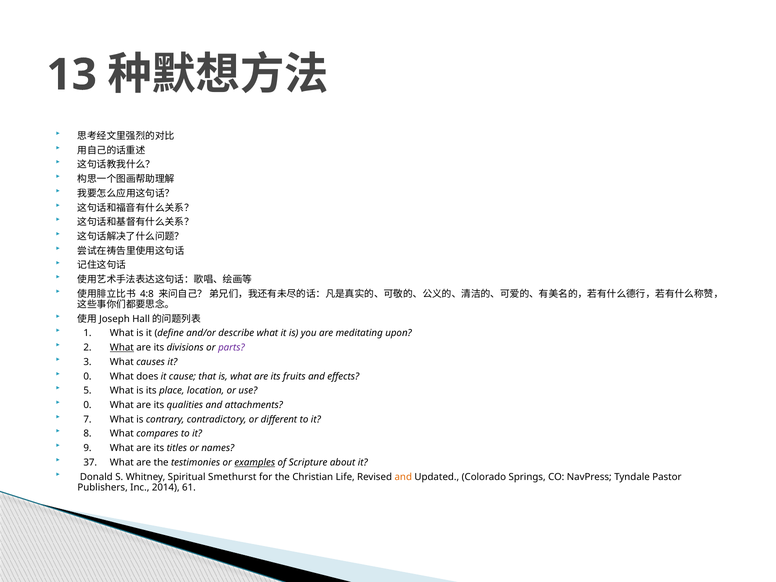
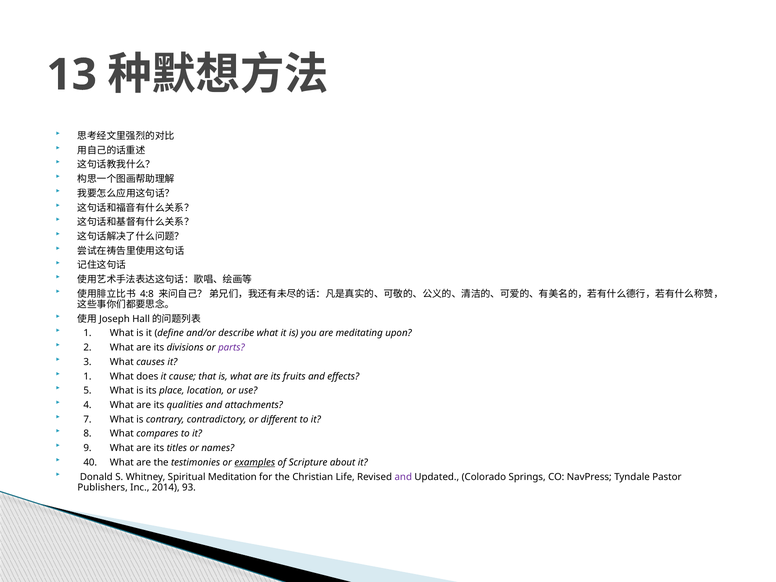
What at (122, 348) underline: present -> none
0 at (87, 376): 0 -> 1
0 at (87, 405): 0 -> 4
37: 37 -> 40
Smethurst: Smethurst -> Meditation
and at (403, 477) colour: orange -> purple
61: 61 -> 93
